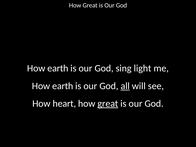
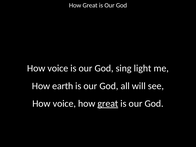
earth at (58, 68): earth -> voice
all underline: present -> none
heart at (64, 104): heart -> voice
